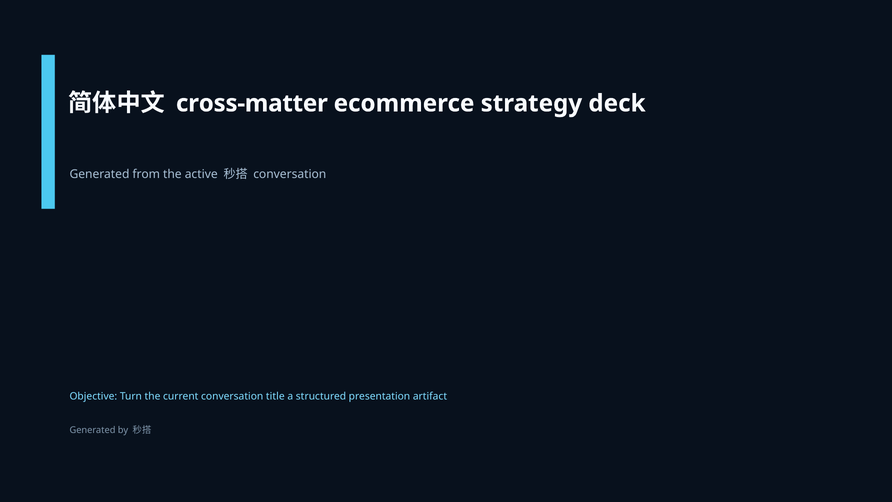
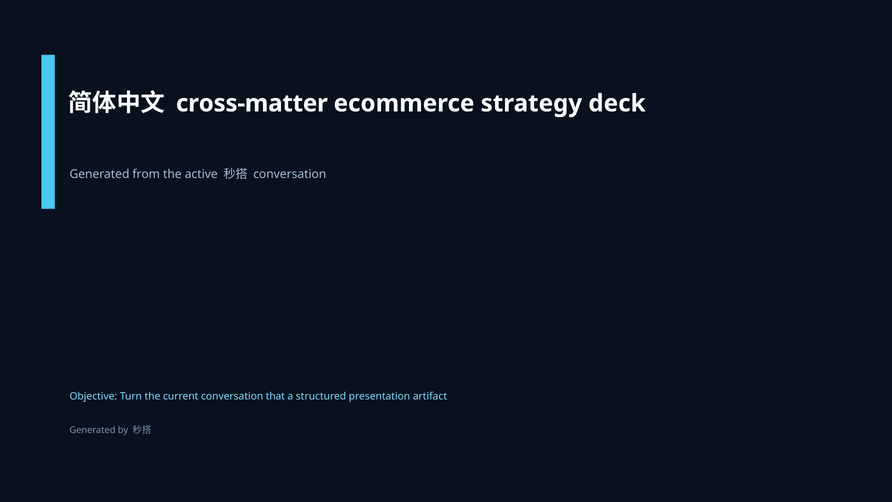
title: title -> that
